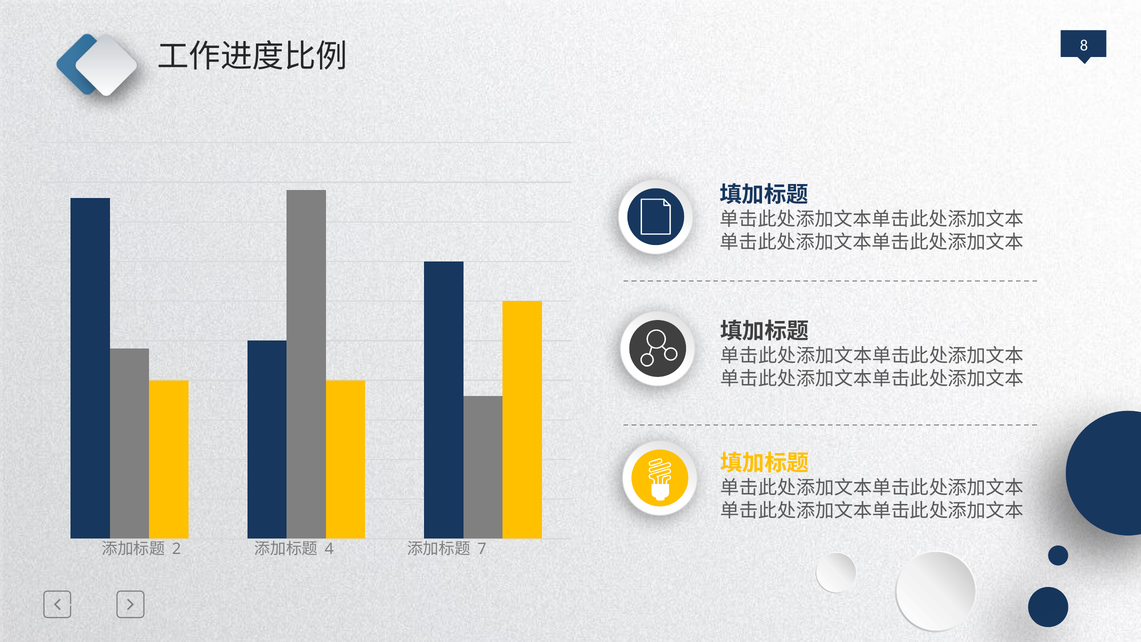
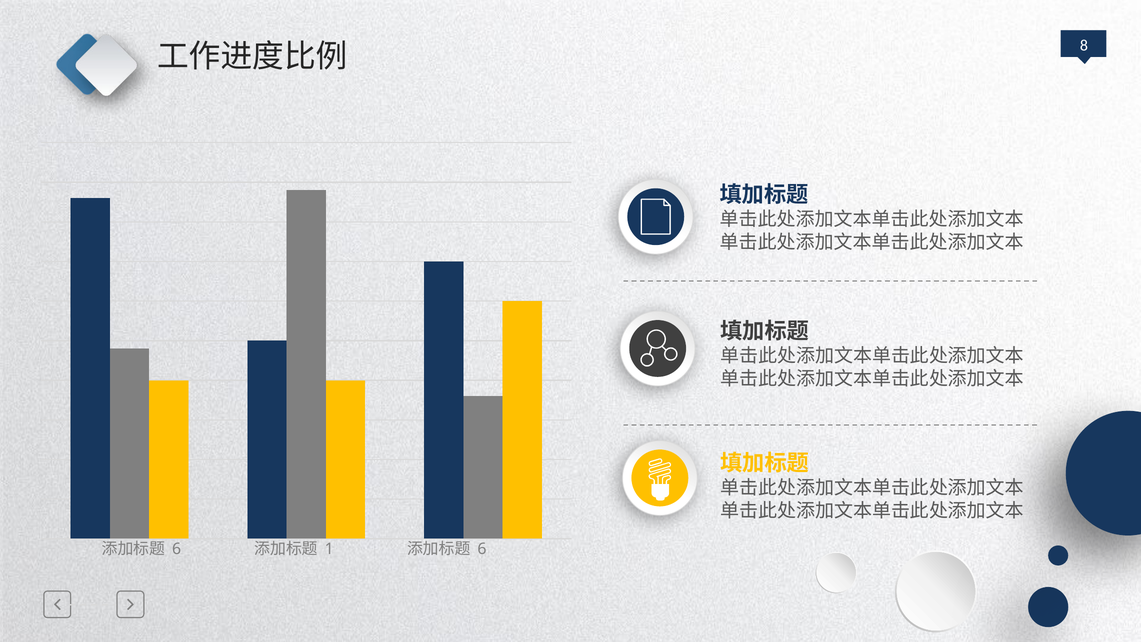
2 at (177, 549): 2 -> 6
4: 4 -> 1
7 at (482, 549): 7 -> 6
